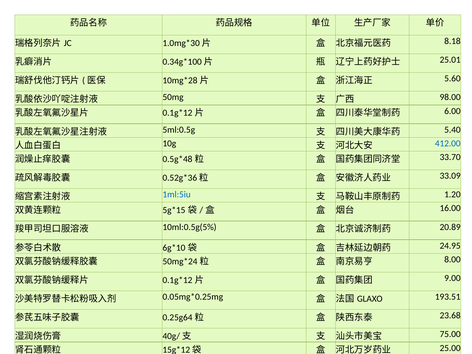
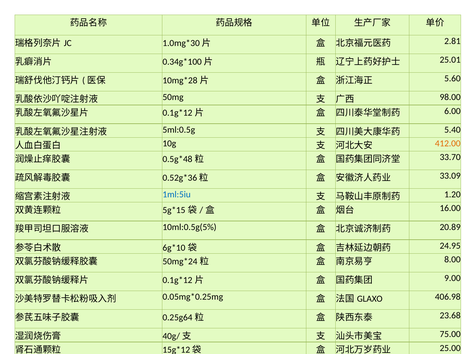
8.18: 8.18 -> 2.81
412.00 colour: blue -> orange
193.51: 193.51 -> 406.98
